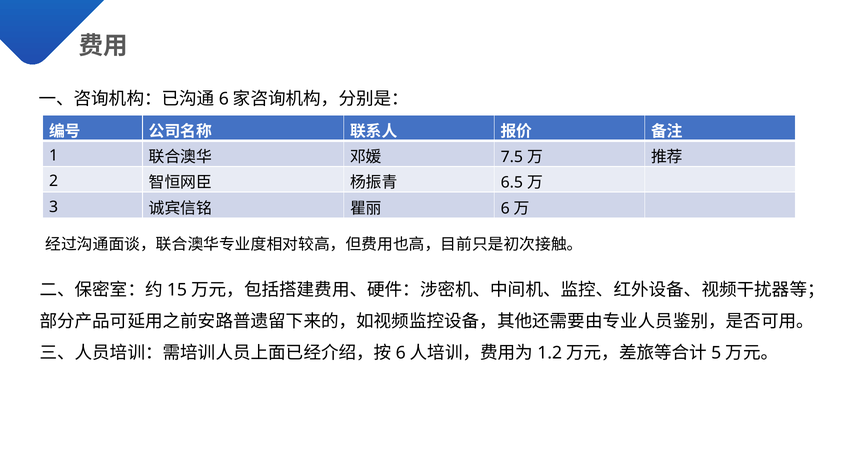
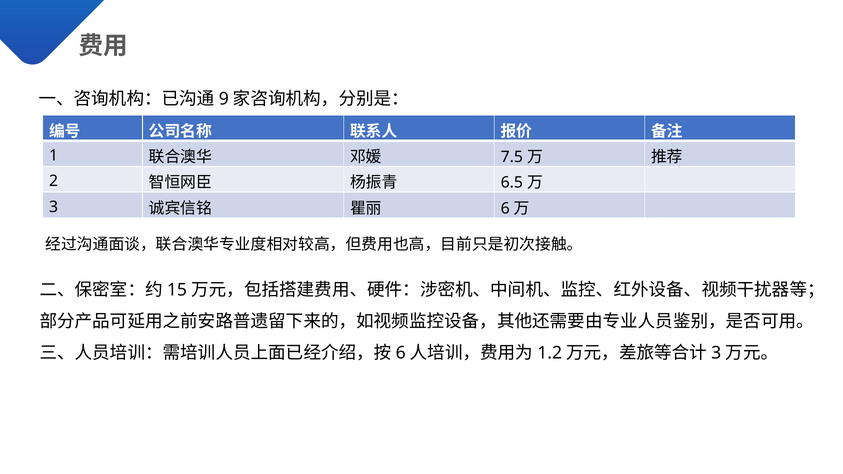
6 at (224, 99): 6 -> 9
5 at (716, 353): 5 -> 3
